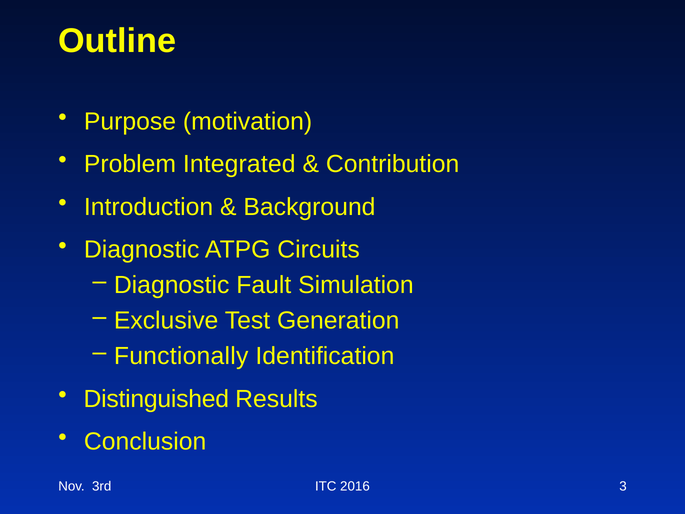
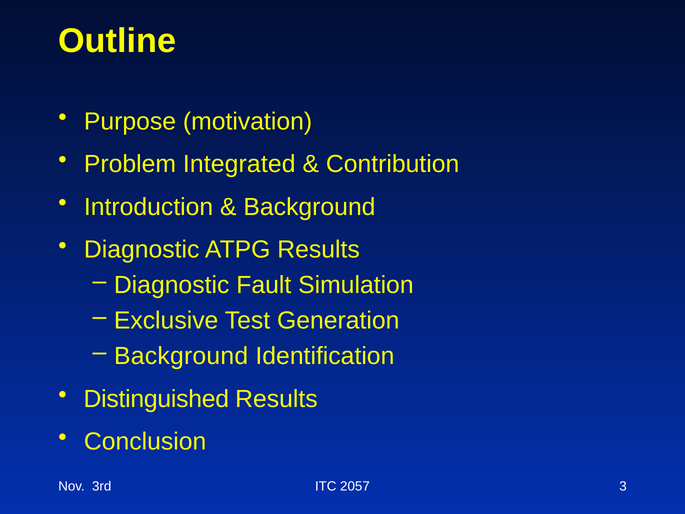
ATPG Circuits: Circuits -> Results
Functionally at (181, 356): Functionally -> Background
2016: 2016 -> 2057
